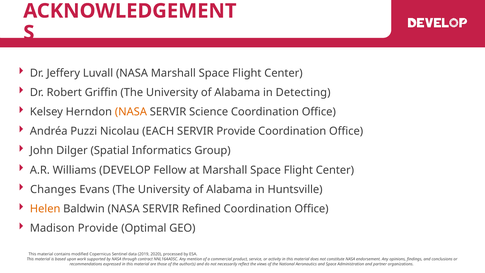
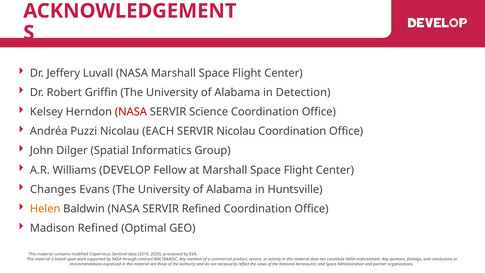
Detecting: Detecting -> Detection
NASA at (131, 112) colour: orange -> red
SERVIR Provide: Provide -> Nicolau
Madison Provide: Provide -> Refined
